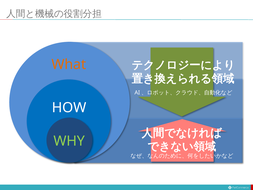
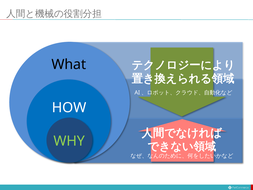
What colour: orange -> black
